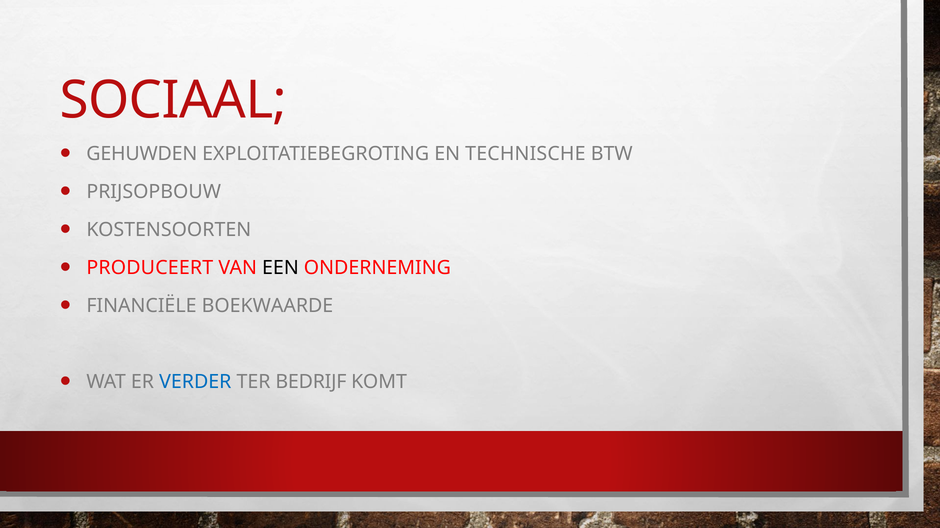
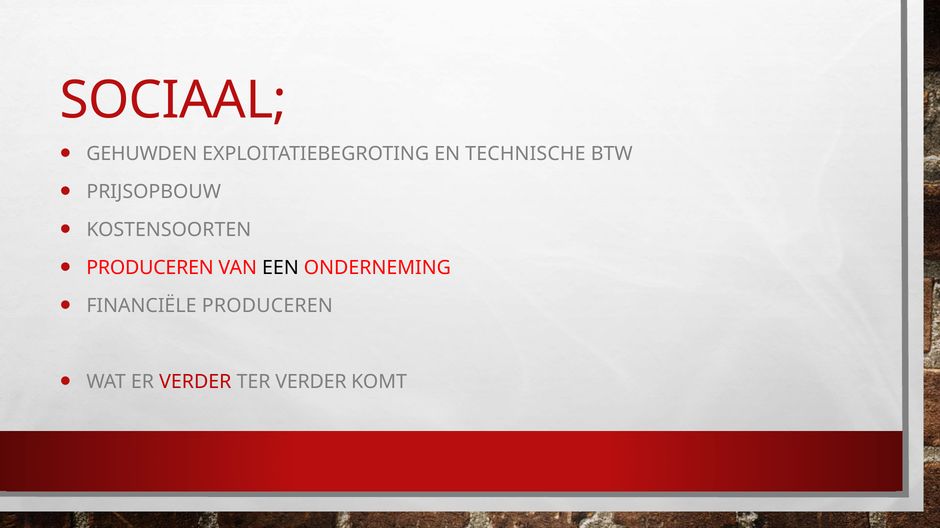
PRODUCEERT at (150, 268): PRODUCEERT -> PRODUCEREN
FINANCIËLE BOEKWAARDE: BOEKWAARDE -> PRODUCEREN
VERDER at (195, 382) colour: blue -> red
TER BEDRIJF: BEDRIJF -> VERDER
